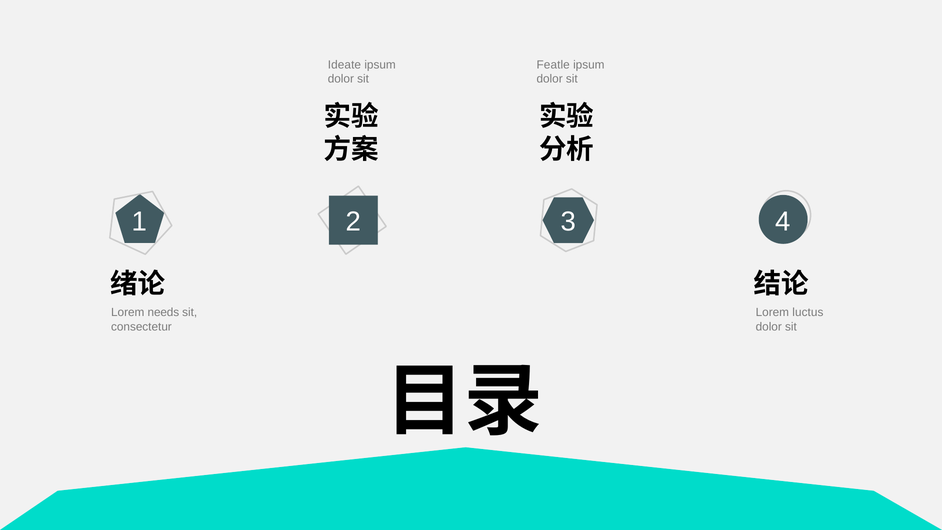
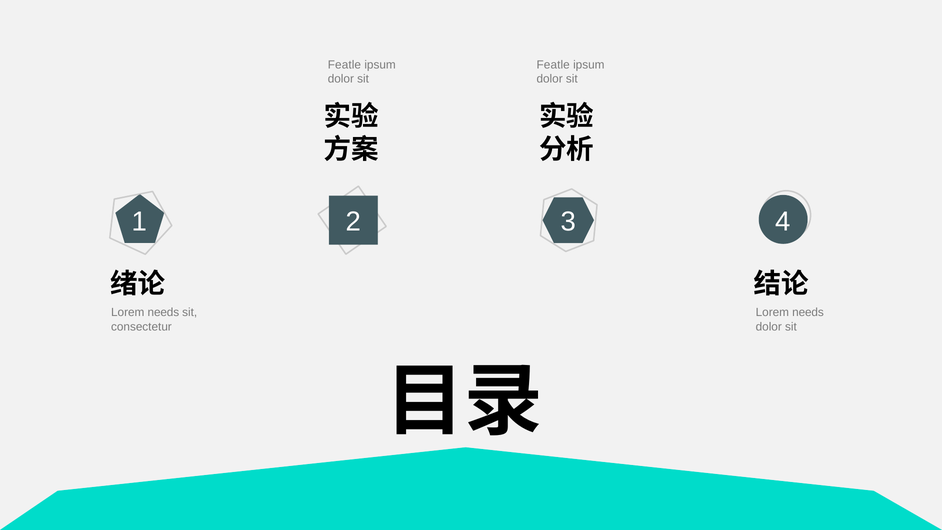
Ideate at (344, 65): Ideate -> Featle
luctus at (808, 312): luctus -> needs
